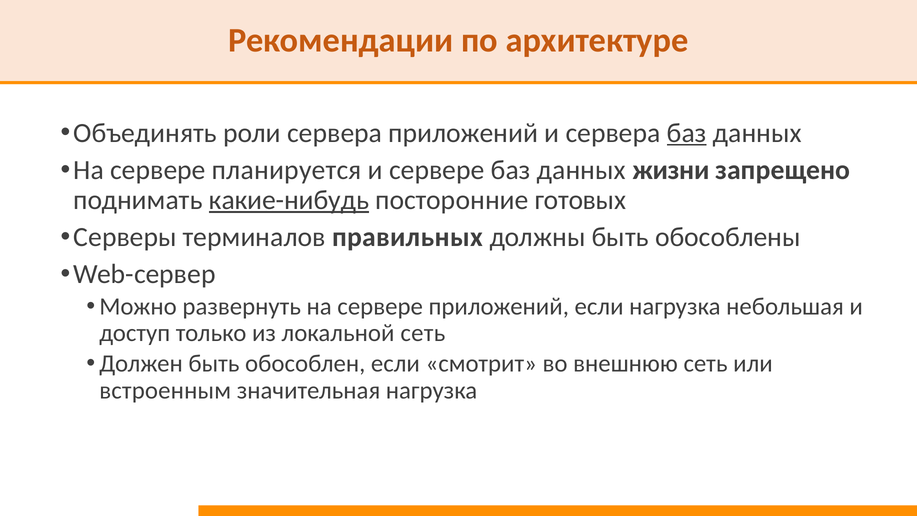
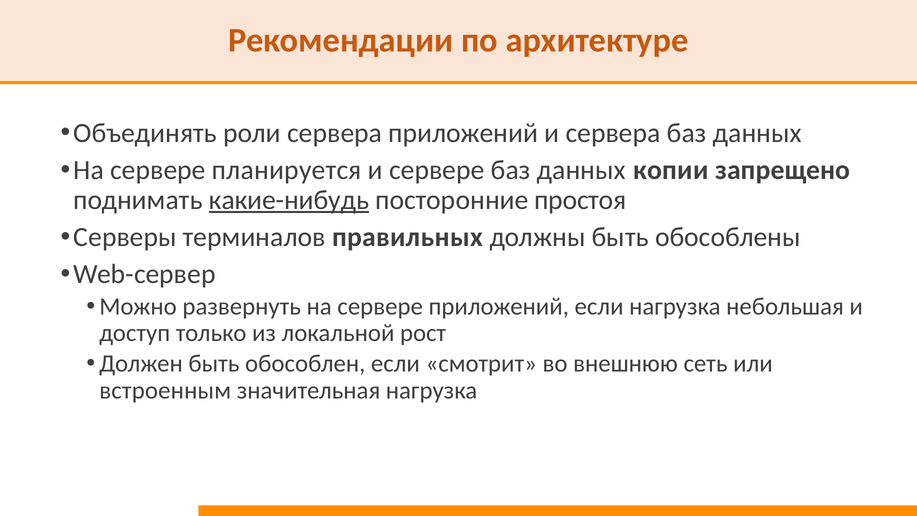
баз at (687, 133) underline: present -> none
жизни: жизни -> копии
готовых: готовых -> простоя
локальной сеть: сеть -> рост
